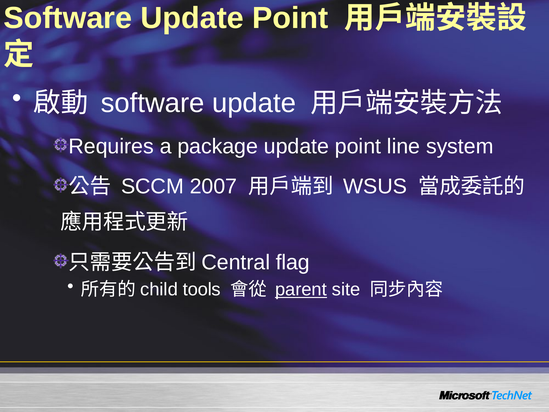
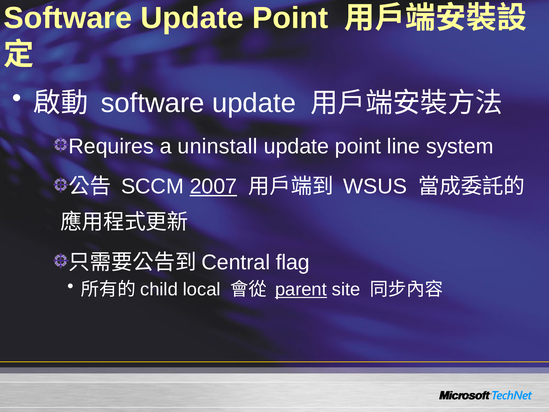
package: package -> uninstall
2007 underline: none -> present
tools: tools -> local
